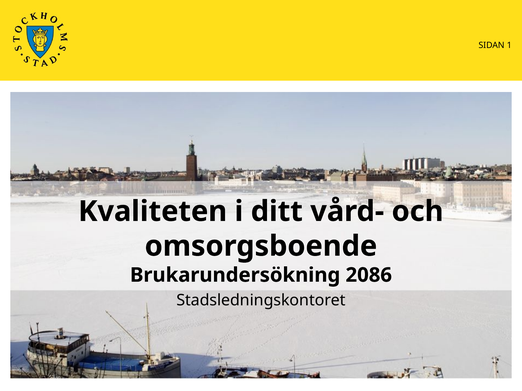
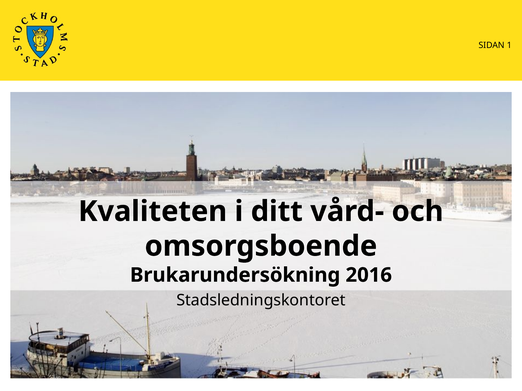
2086: 2086 -> 2016
